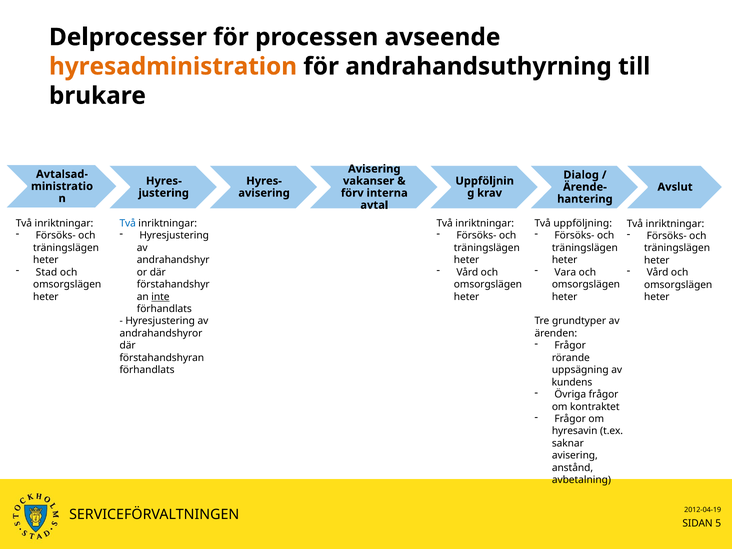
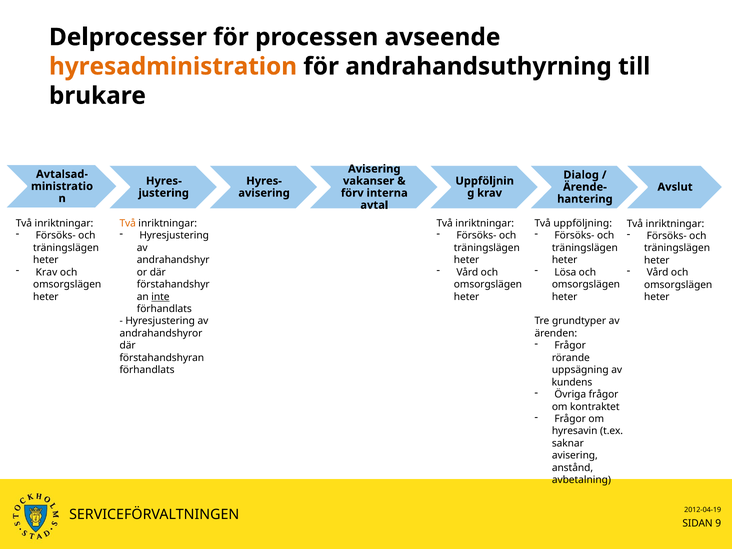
Två at (128, 223) colour: blue -> orange
Stad at (46, 272): Stad -> Krav
Vara: Vara -> Lösa
5: 5 -> 9
